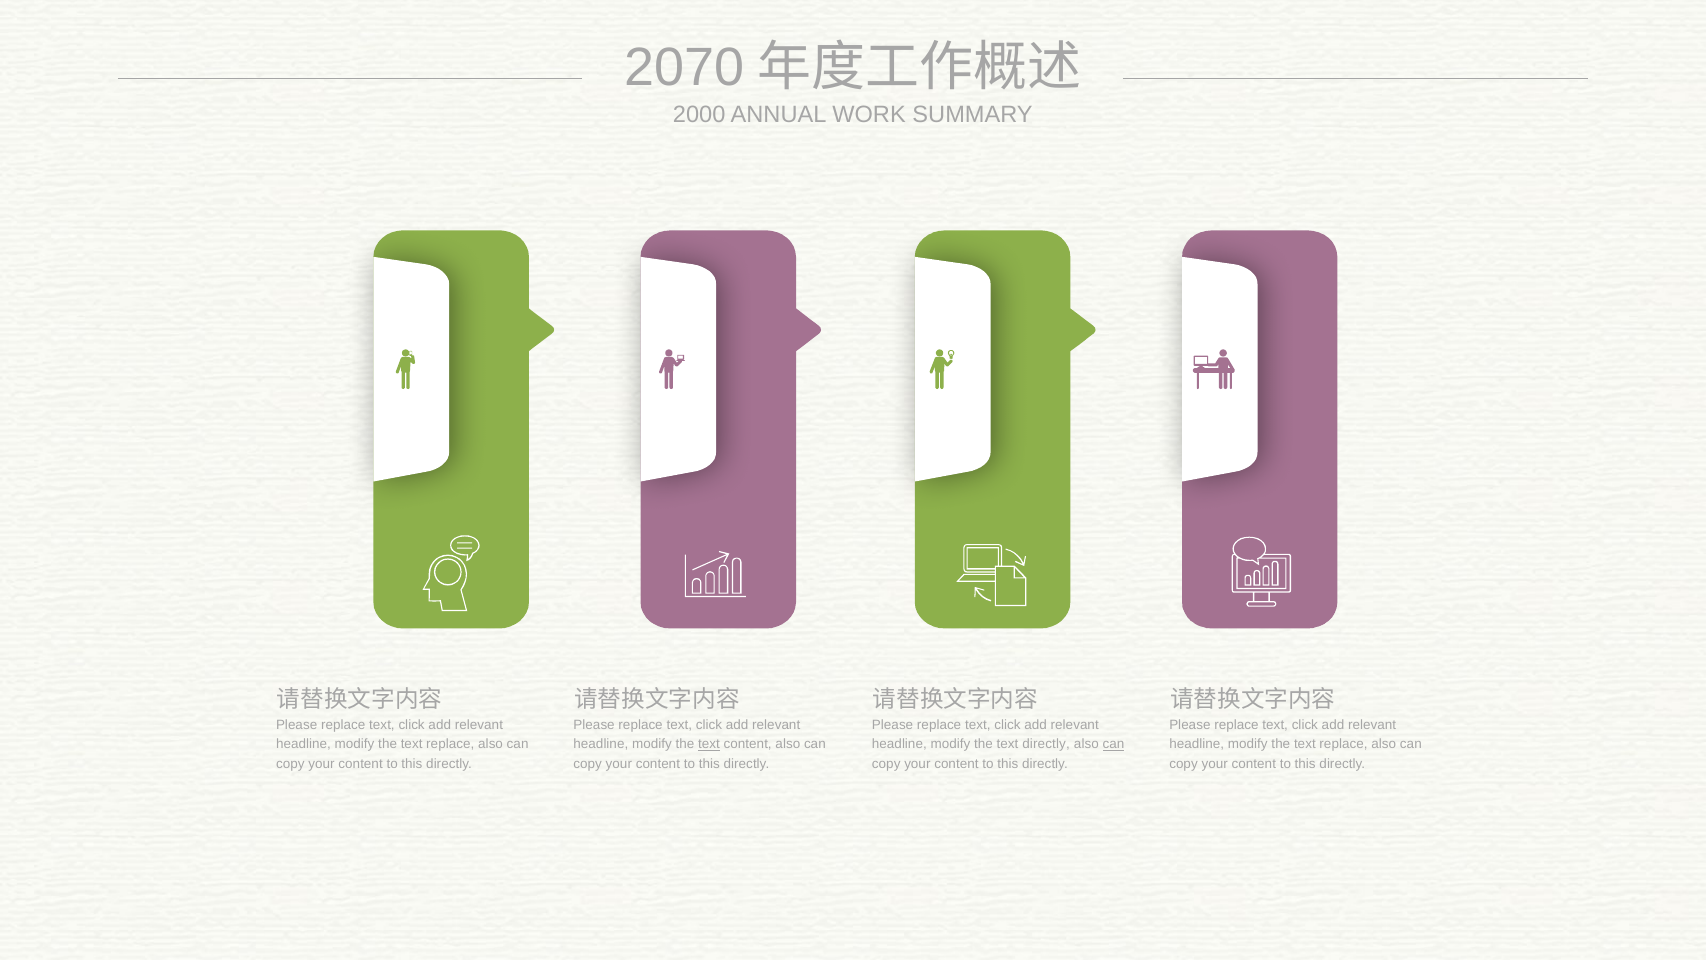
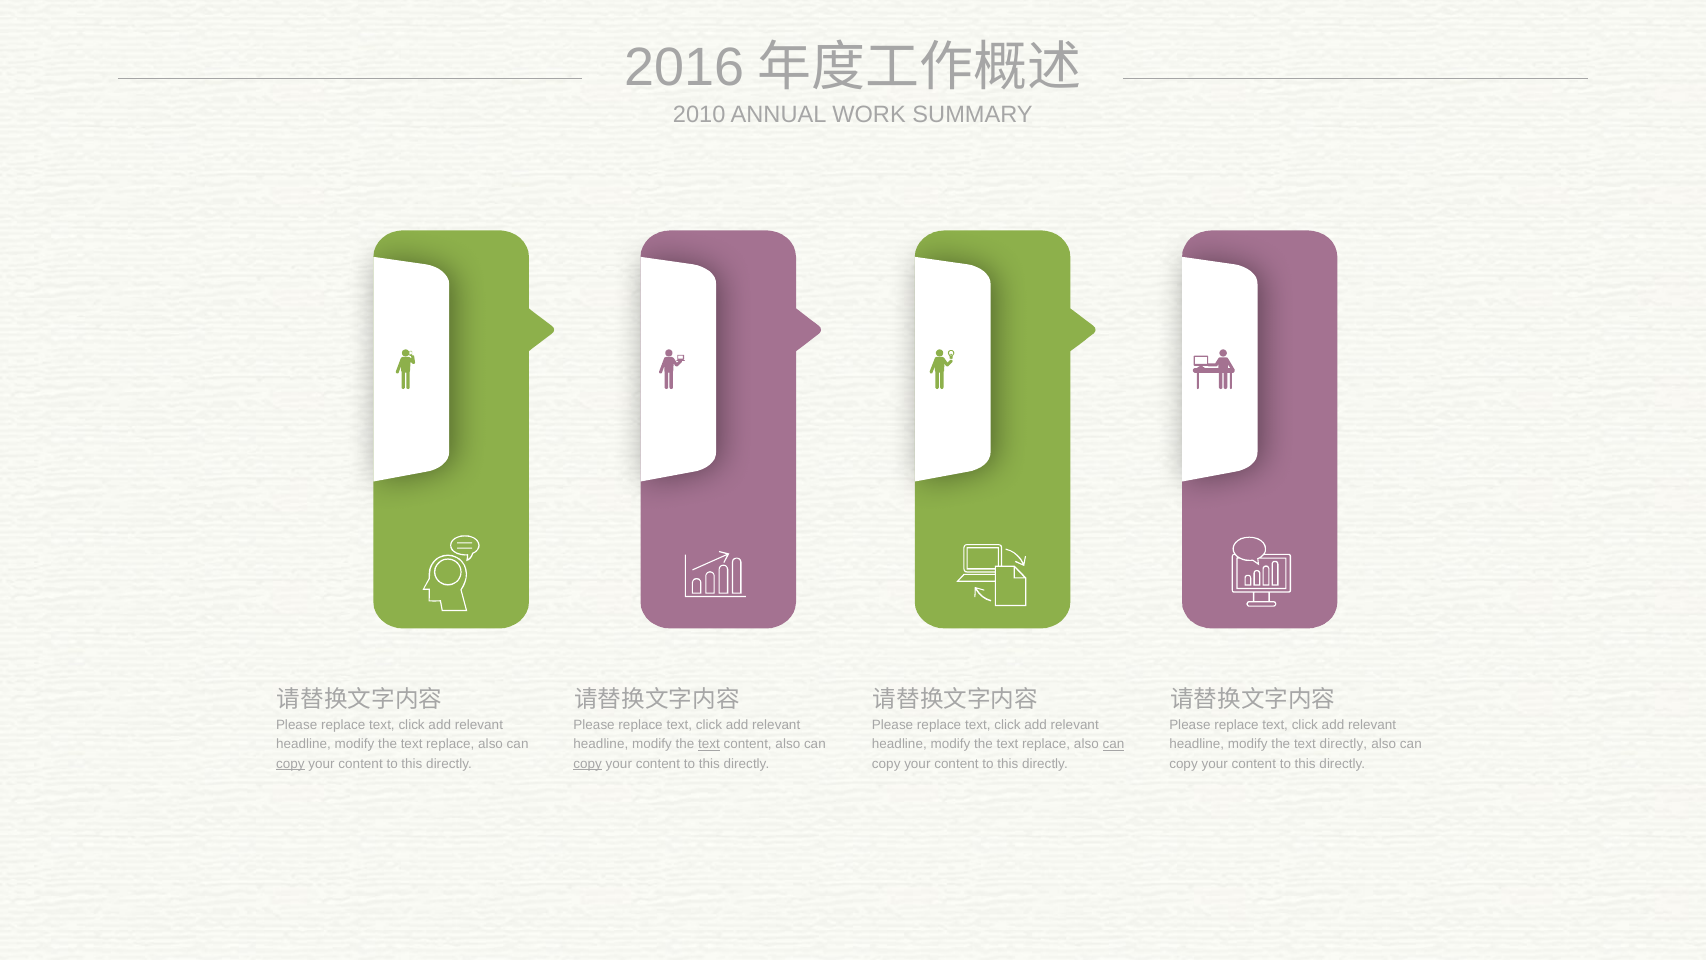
2070: 2070 -> 2016
2000: 2000 -> 2010
directly at (1046, 744): directly -> replace
replace at (1344, 744): replace -> directly
copy at (290, 763) underline: none -> present
copy at (588, 763) underline: none -> present
